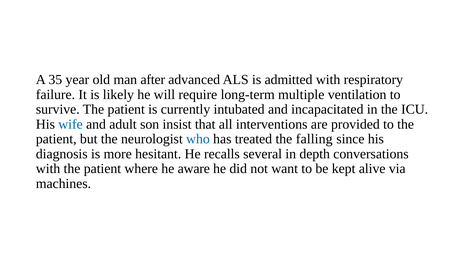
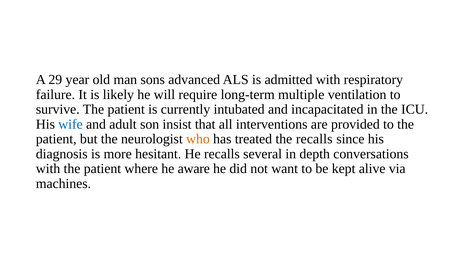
35: 35 -> 29
after: after -> sons
who colour: blue -> orange
the falling: falling -> recalls
